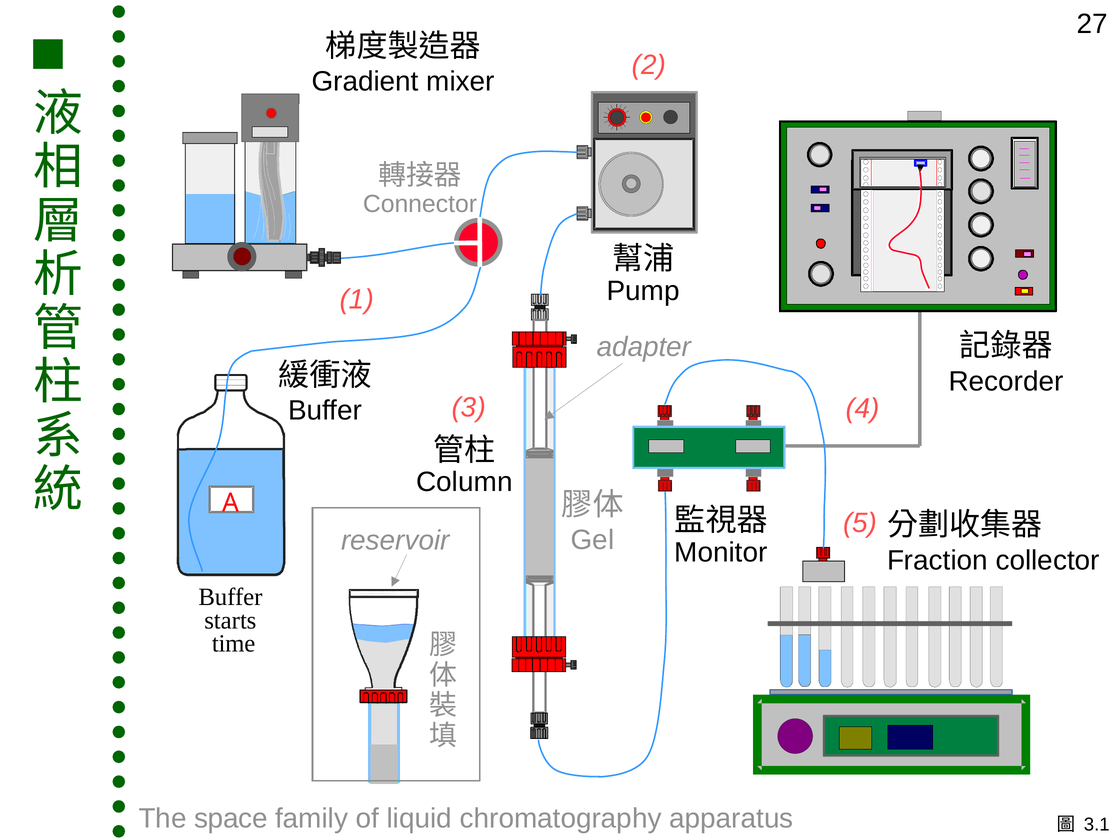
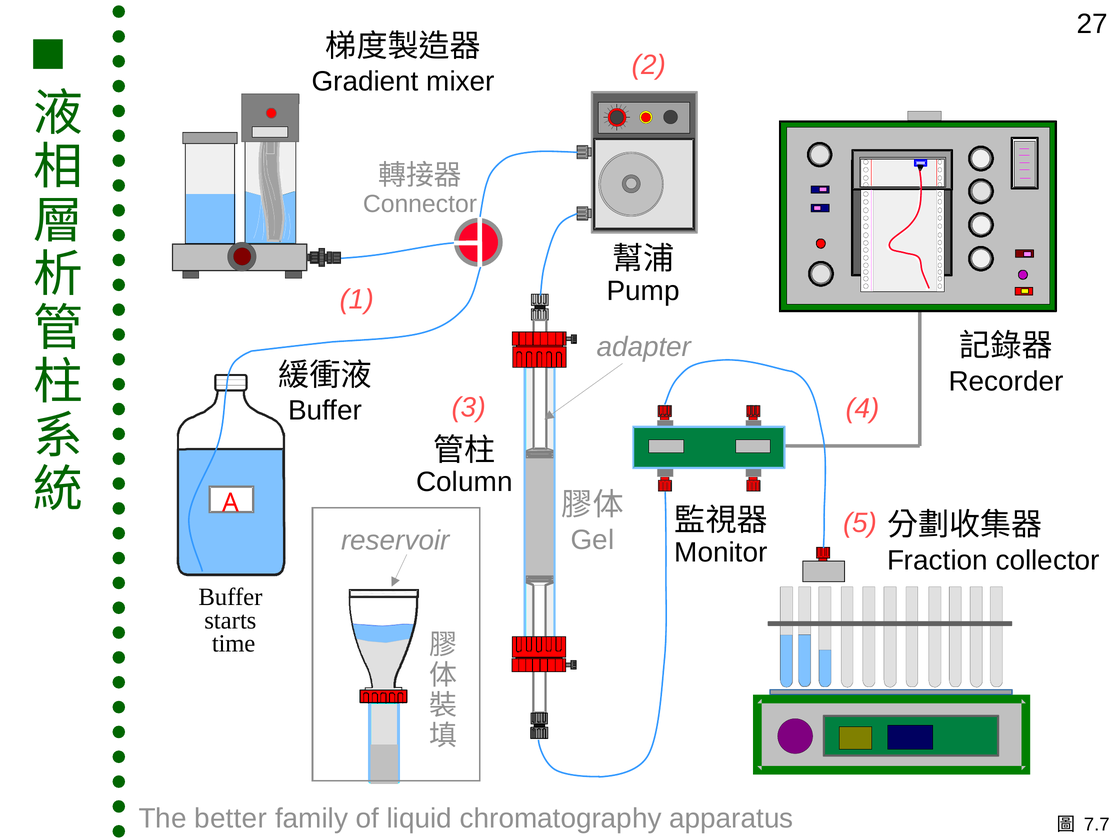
space: space -> better
3.1: 3.1 -> 7.7
